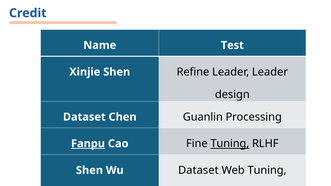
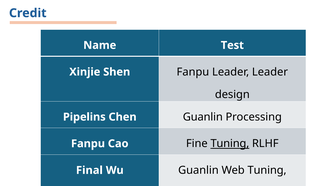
Shen Refine: Refine -> Fanpu
Dataset at (84, 117): Dataset -> Pipelins
Fanpu at (88, 144) underline: present -> none
Shen at (89, 170): Shen -> Final
Wu Dataset: Dataset -> Guanlin
